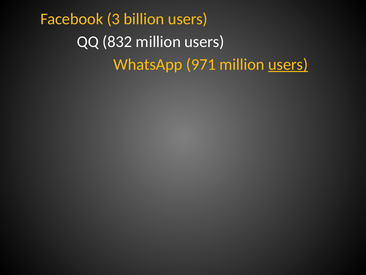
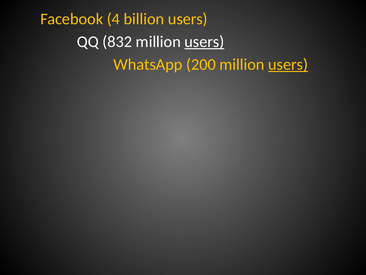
3: 3 -> 4
users at (204, 42) underline: none -> present
971: 971 -> 200
